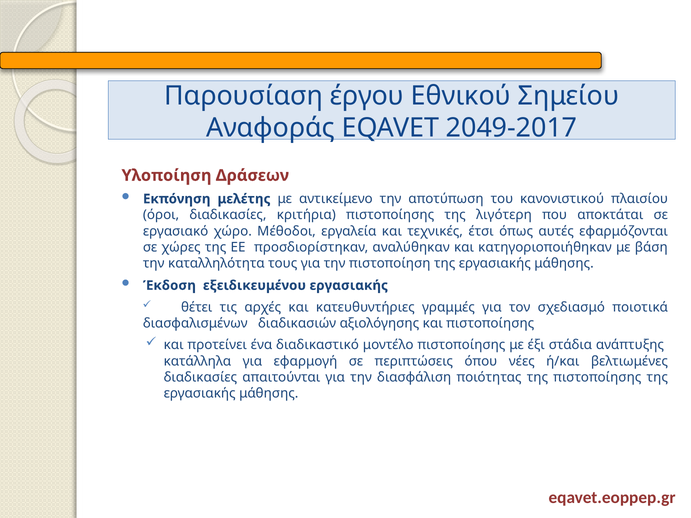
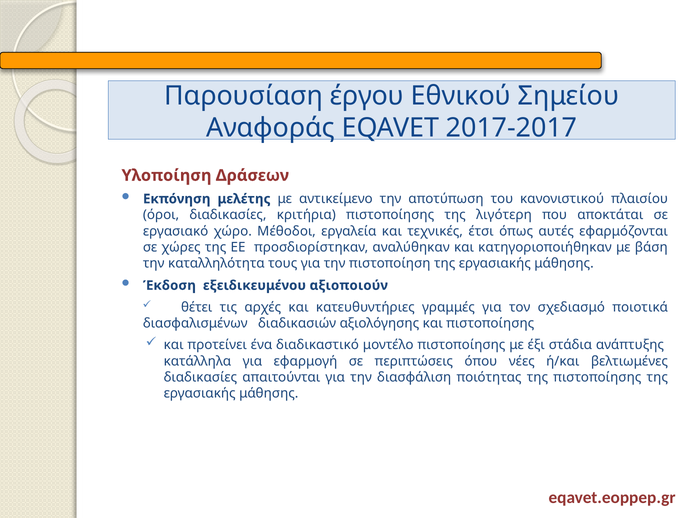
2049-2017: 2049-2017 -> 2017-2017
εξειδικευμένου εργασιακής: εργασιακής -> αξιοποιούν
